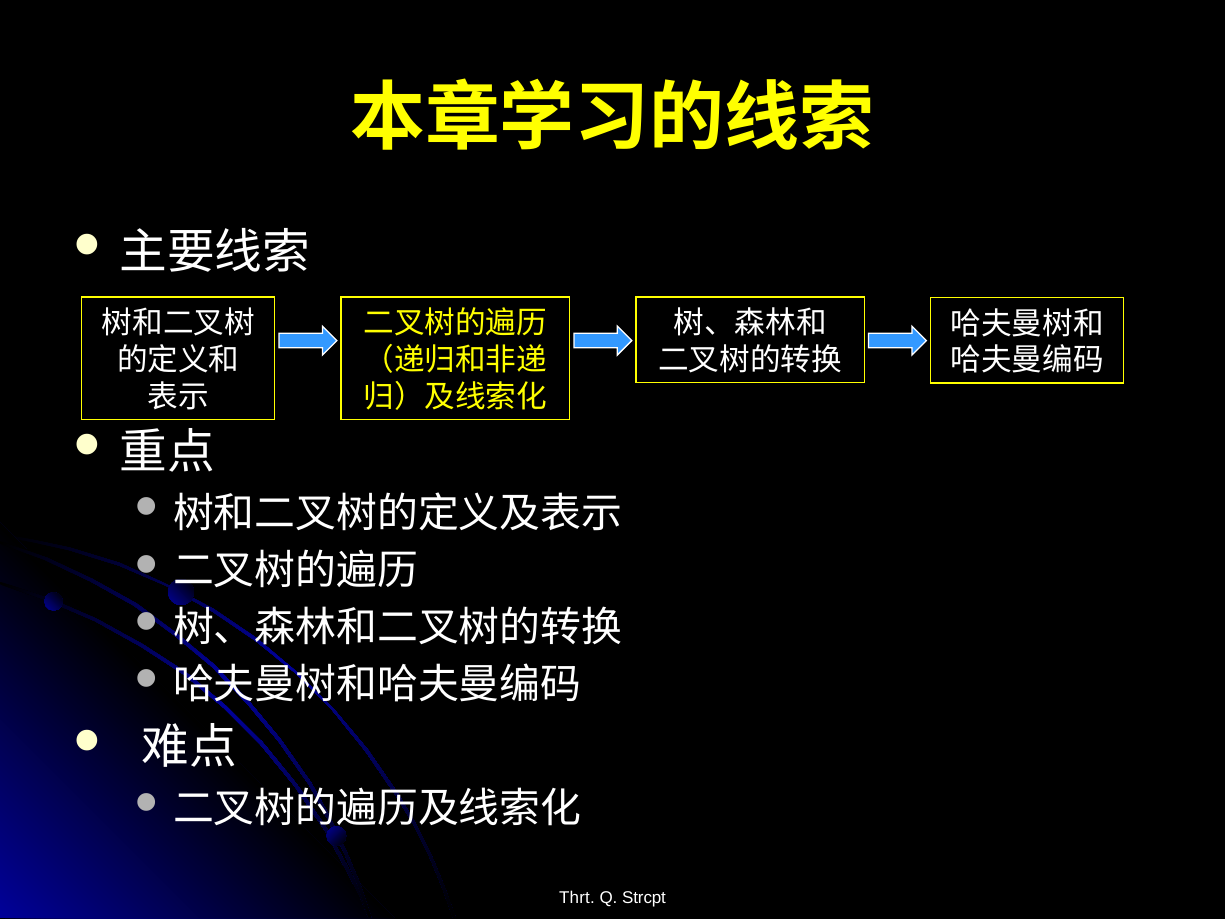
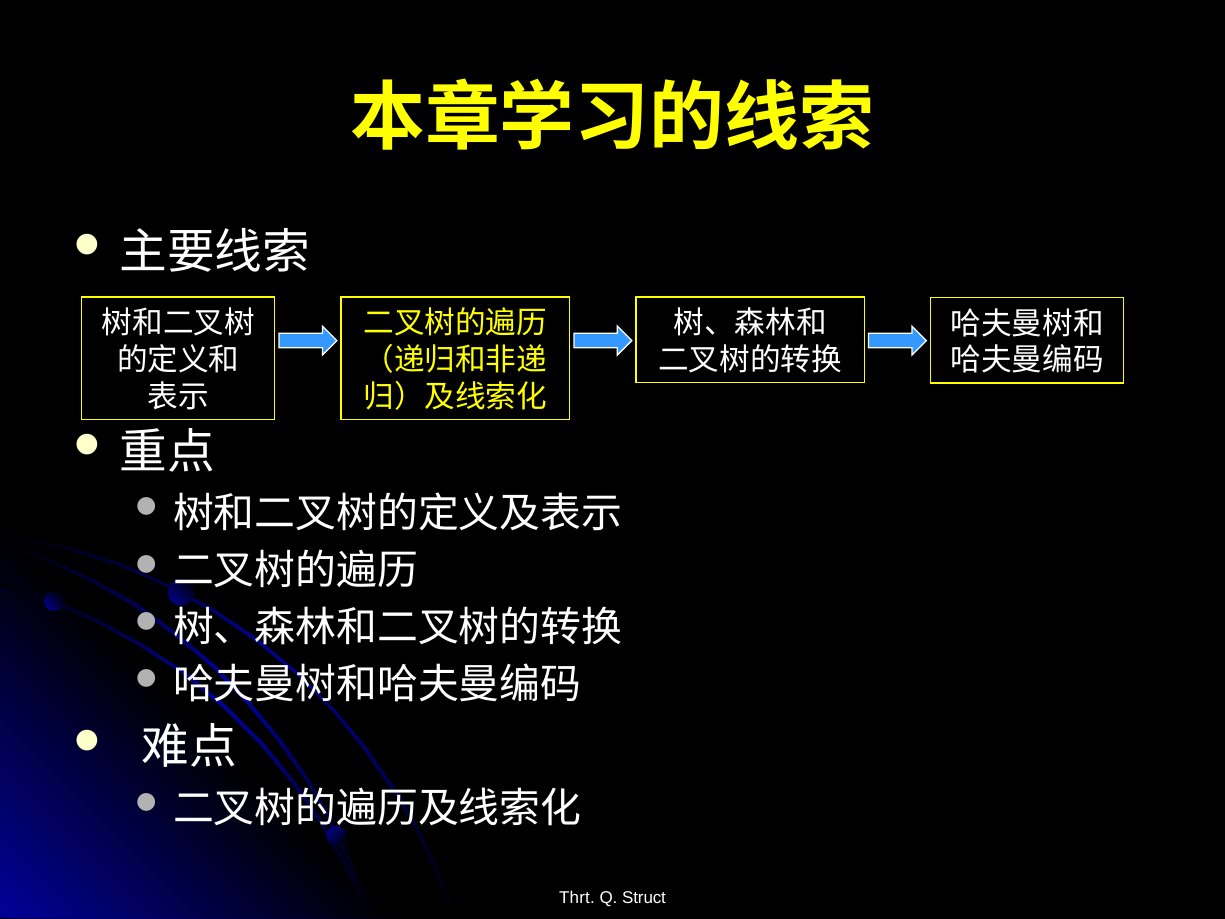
Strcpt: Strcpt -> Struct
